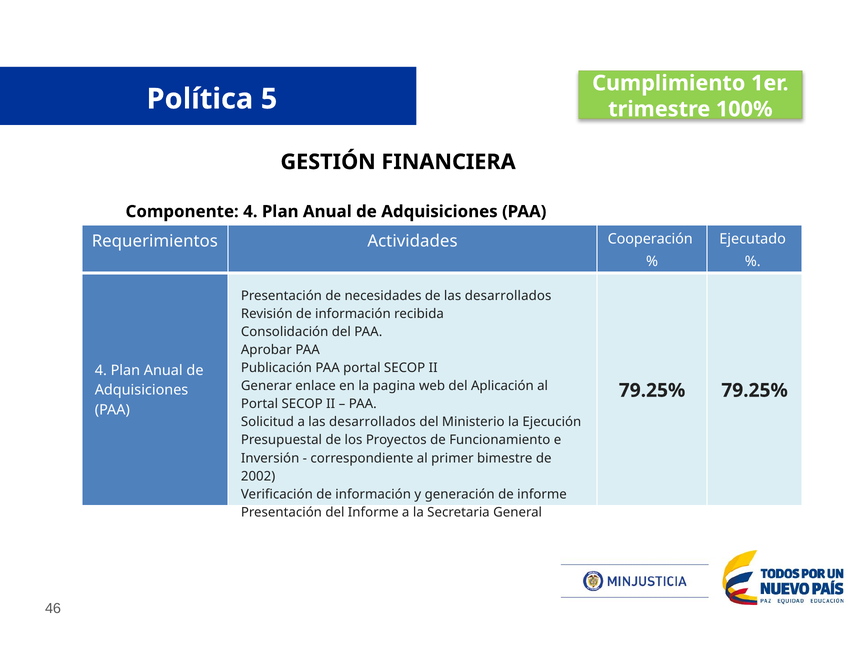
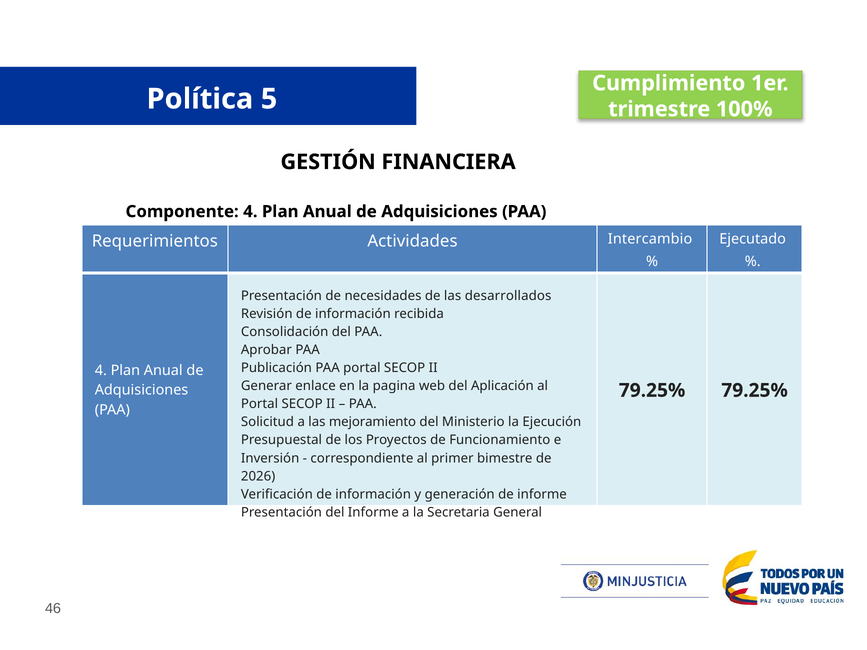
Cooperación: Cooperación -> Intercambio
a las desarrollados: desarrollados -> mejoramiento
2002: 2002 -> 2026
